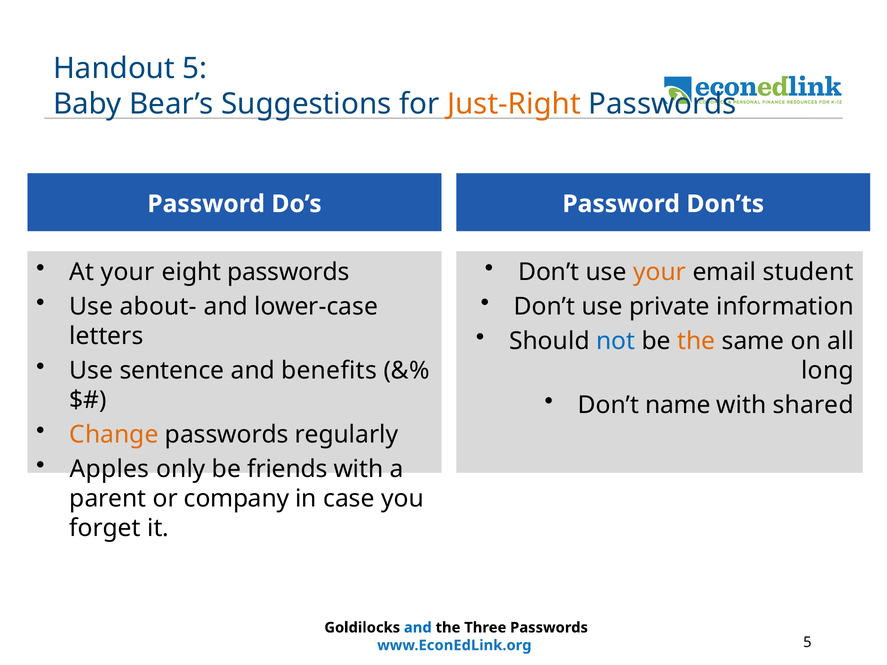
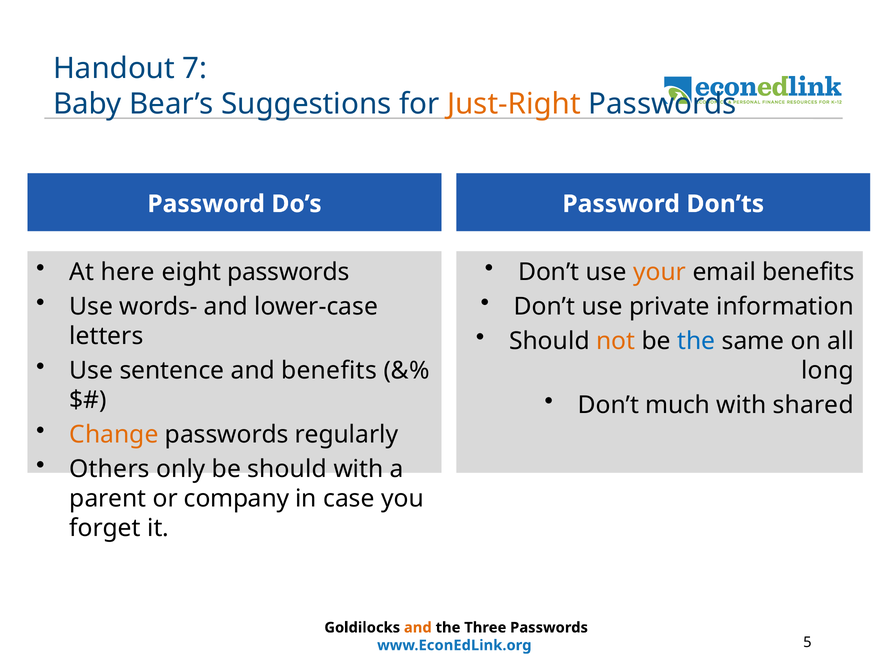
Handout 5: 5 -> 7
At your: your -> here
email student: student -> benefits
about-: about- -> words-
not colour: blue -> orange
the at (696, 341) colour: orange -> blue
name: name -> much
Apples: Apples -> Others
be friends: friends -> should
and at (418, 628) colour: blue -> orange
